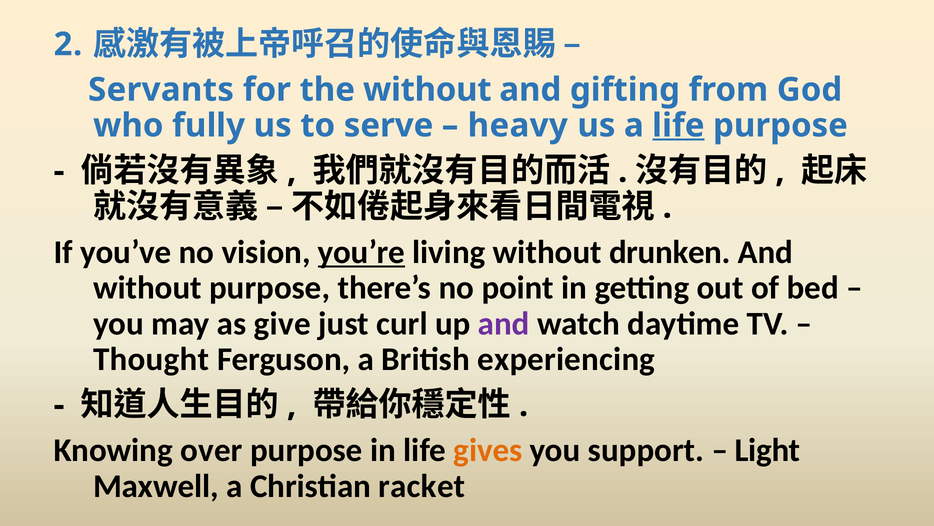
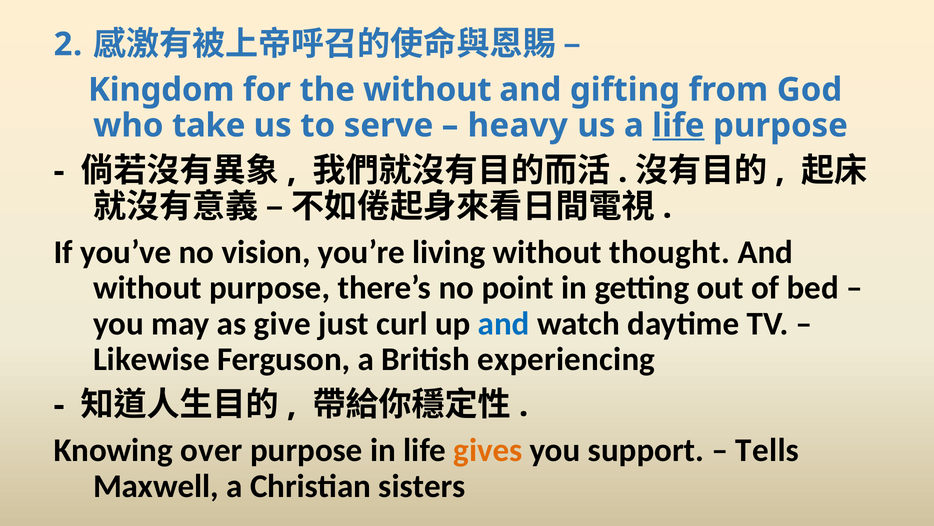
Servants: Servants -> Kingdom
fully: fully -> take
you’re underline: present -> none
drunken: drunken -> thought
and at (504, 323) colour: purple -> blue
Thought: Thought -> Likewise
Light: Light -> Tells
racket: racket -> sisters
